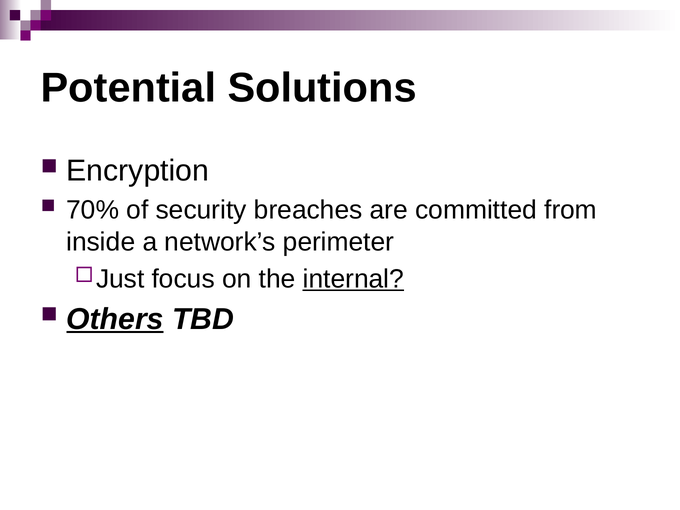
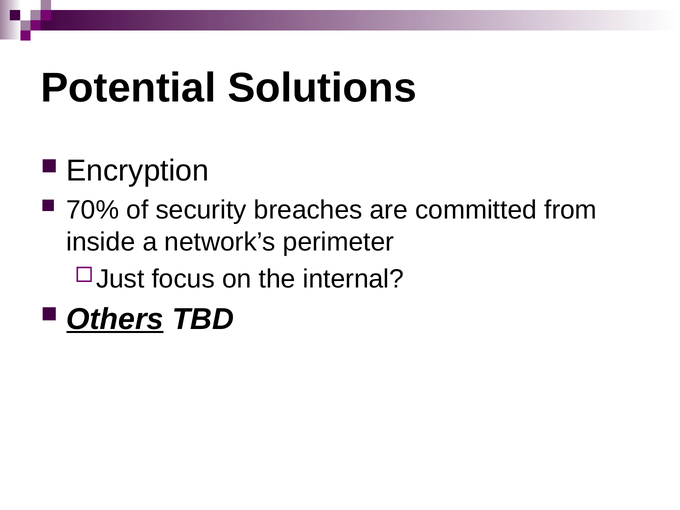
internal underline: present -> none
